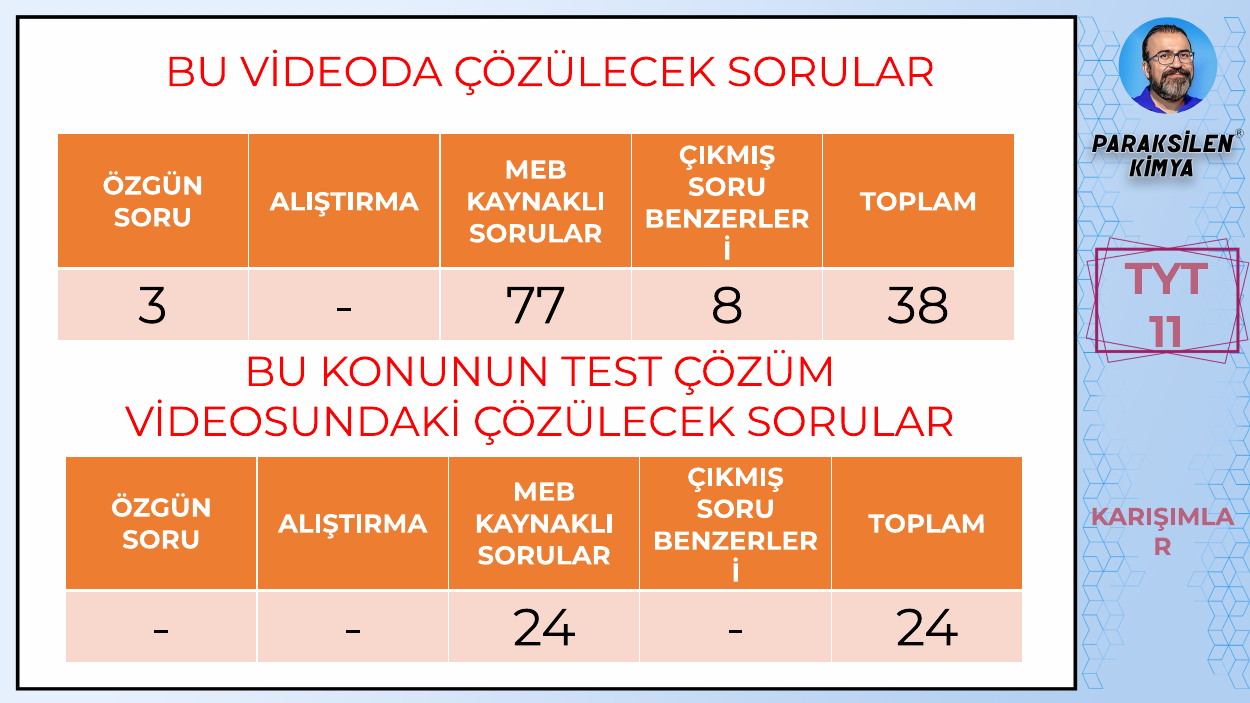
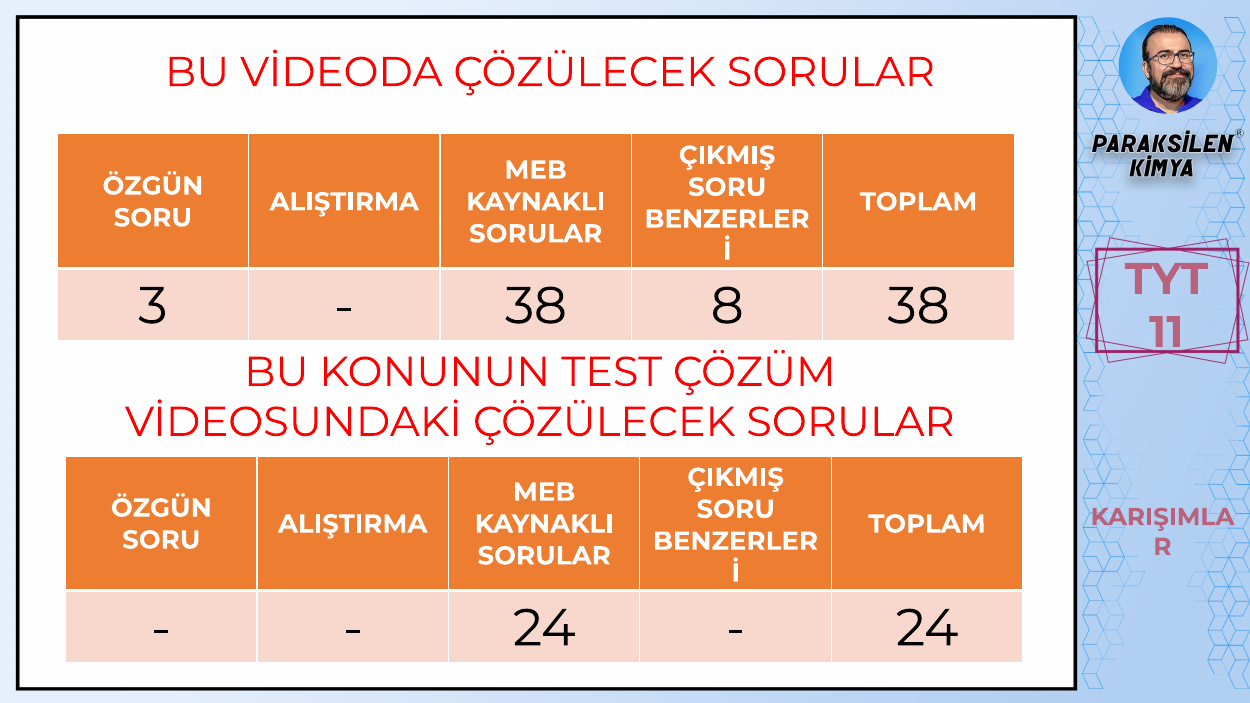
77 at (536, 306): 77 -> 38
